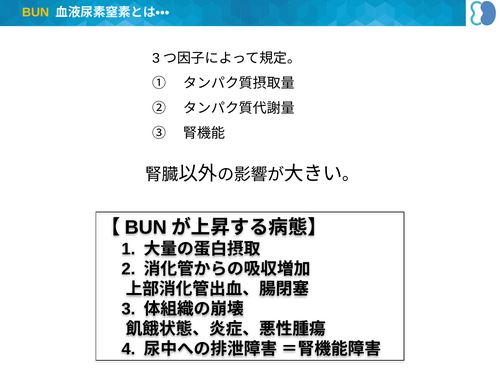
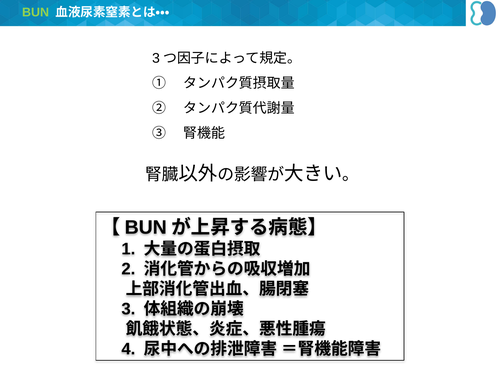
BUN at (36, 12) colour: yellow -> light green
